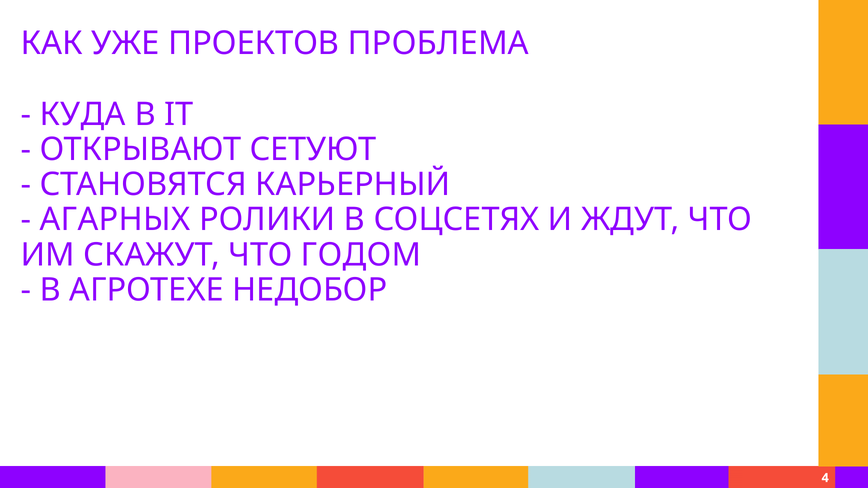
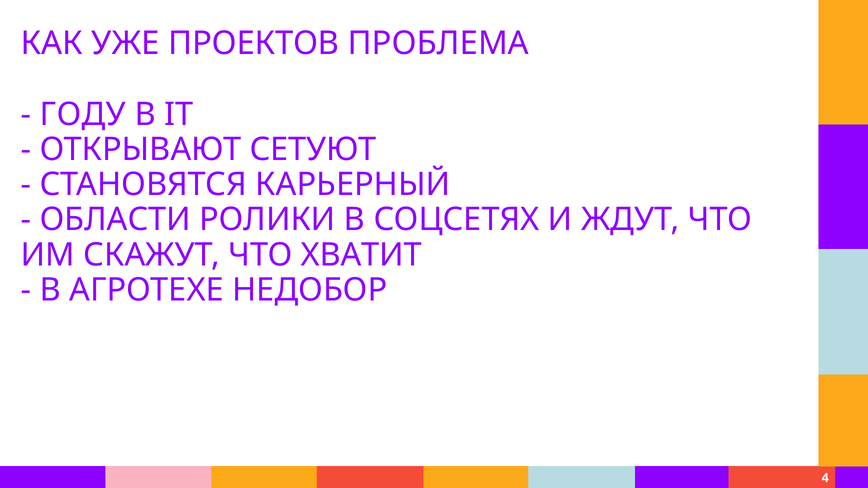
КУДА: КУДА -> ГОДУ
АГАРНЫХ: АГАРНЫХ -> ОБЛАСТИ
ГОДОМ: ГОДОМ -> ХВАТИТ
